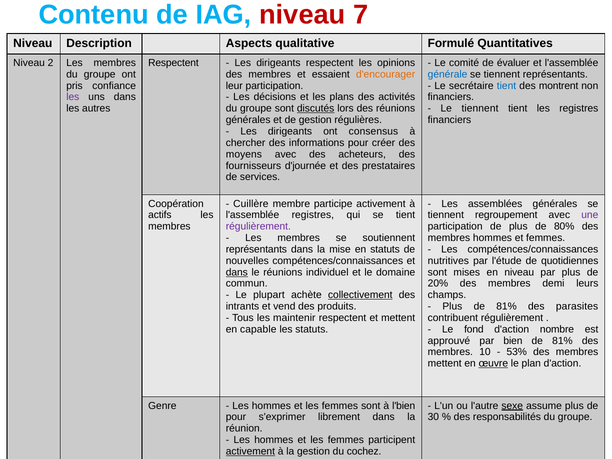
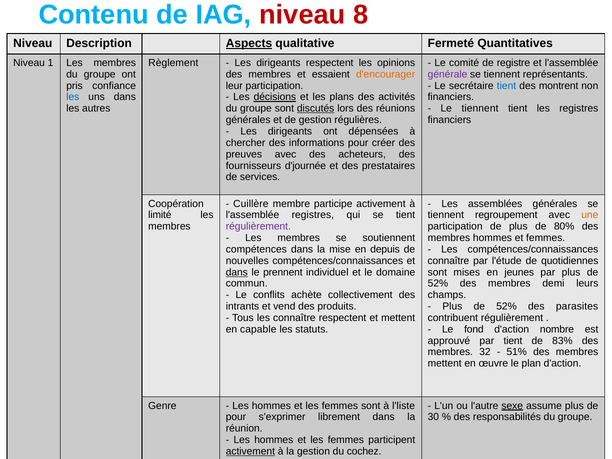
7: 7 -> 8
Aspects underline: none -> present
Formulé: Formulé -> Fermeté
2: 2 -> 1
Respectent at (173, 63): Respectent -> Règlement
évaluer: évaluer -> registre
générale colour: blue -> purple
les at (73, 97) colour: purple -> blue
décisions underline: none -> present
consensus: consensus -> dépensées
moyens: moyens -> preuves
actifs: actifs -> limité
une colour: purple -> orange
représentants at (256, 249): représentants -> compétences
en statuts: statuts -> depuis
nutritives at (448, 261): nutritives -> connaître
le réunions: réunions -> prennent
en niveau: niveau -> jeunes
20% at (438, 284): 20% -> 52%
plupart: plupart -> conflits
collectivement underline: present -> none
81% at (507, 306): 81% -> 52%
les maintenir: maintenir -> connaître
par bien: bien -> tient
81% at (562, 341): 81% -> 83%
10: 10 -> 32
53%: 53% -> 51%
œuvre underline: present -> none
l'bien: l'bien -> l'liste
